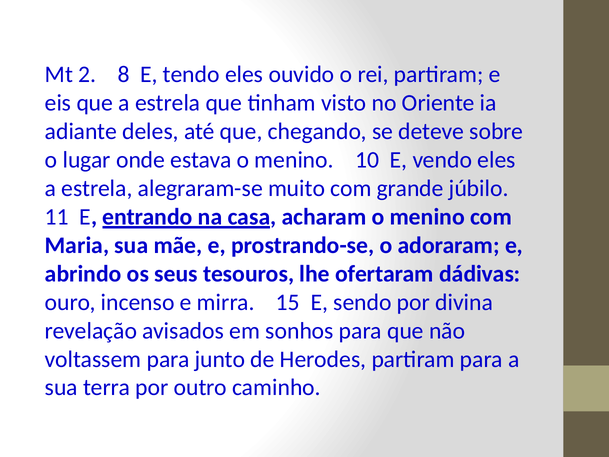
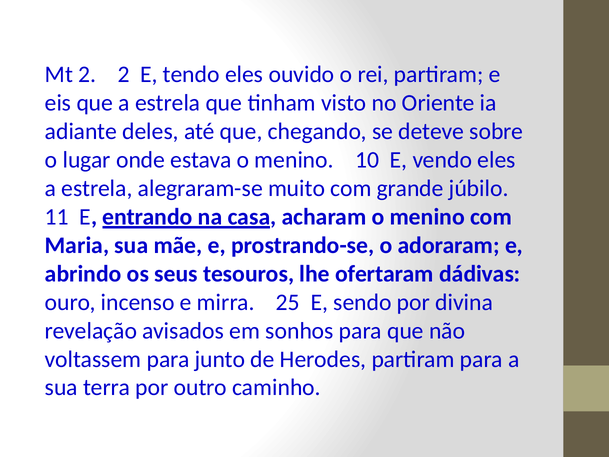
2 8: 8 -> 2
15: 15 -> 25
